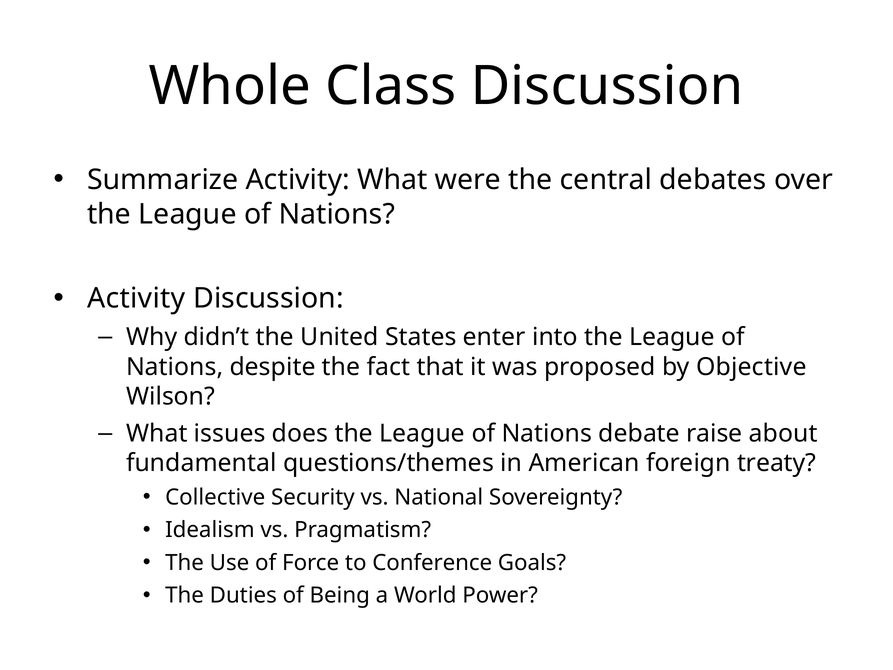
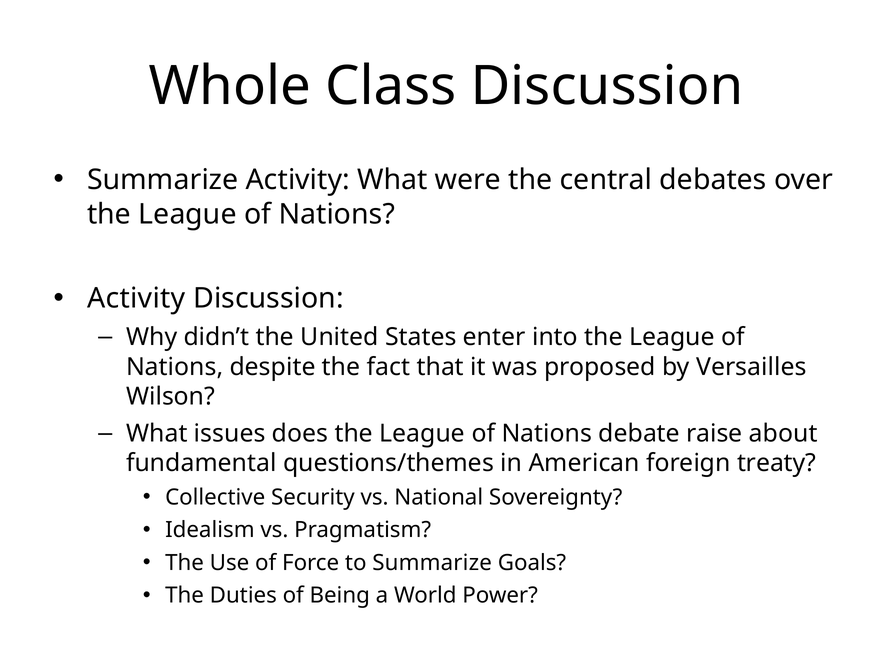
Objective: Objective -> Versailles
to Conference: Conference -> Summarize
